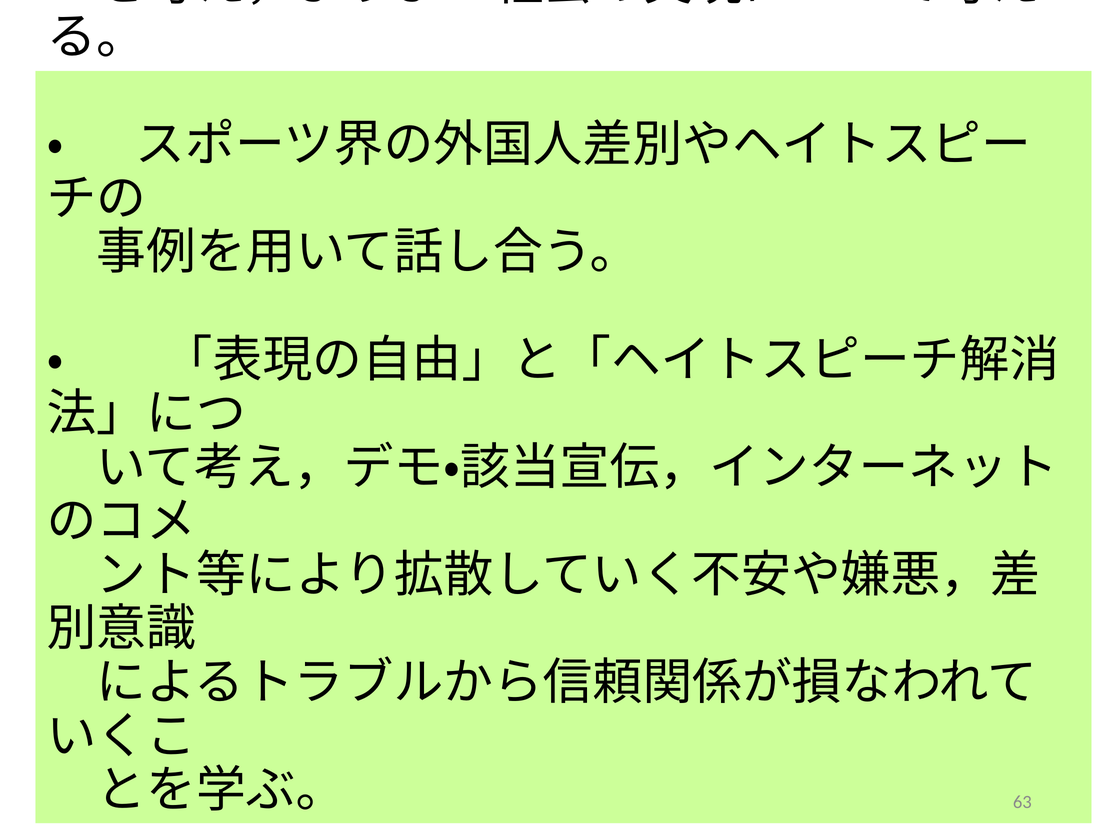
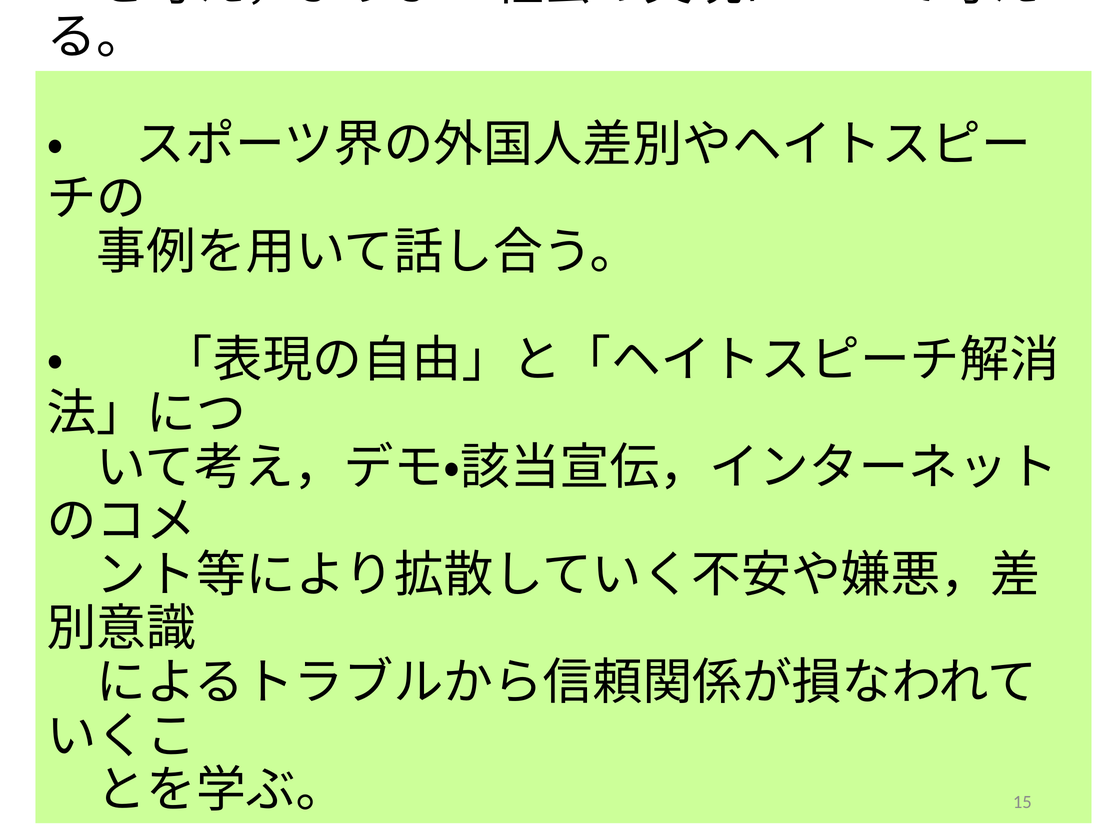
63: 63 -> 15
